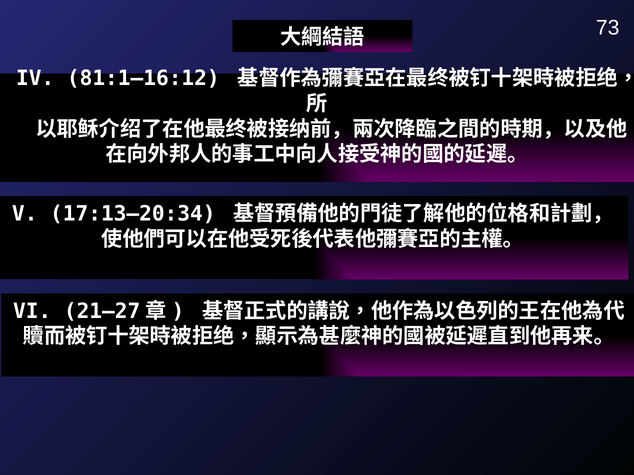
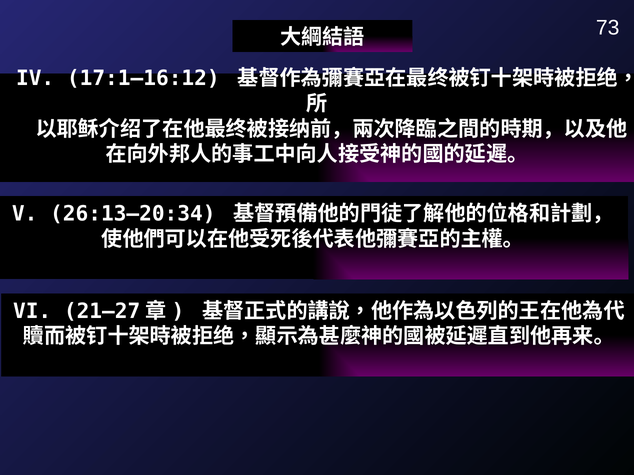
81:1–16:12: 81:1–16:12 -> 17:1–16:12
17:13–20:34: 17:13–20:34 -> 26:13–20:34
